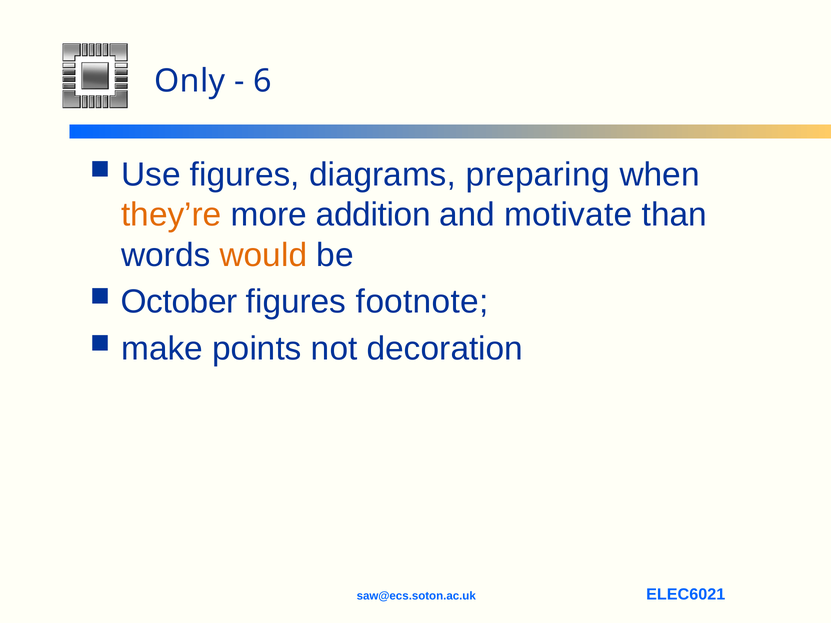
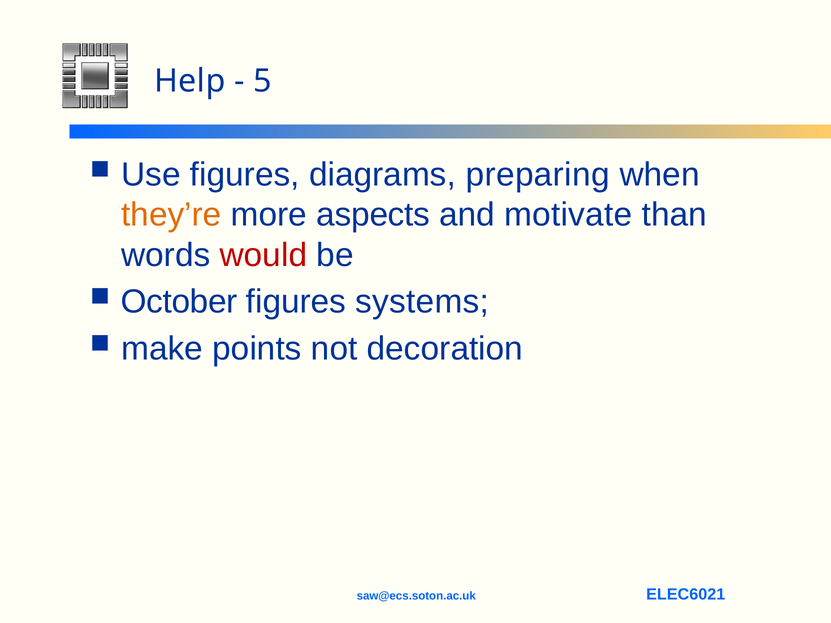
Only: Only -> Help
6: 6 -> 5
addition: addition -> aspects
would colour: orange -> red
footnote: footnote -> systems
